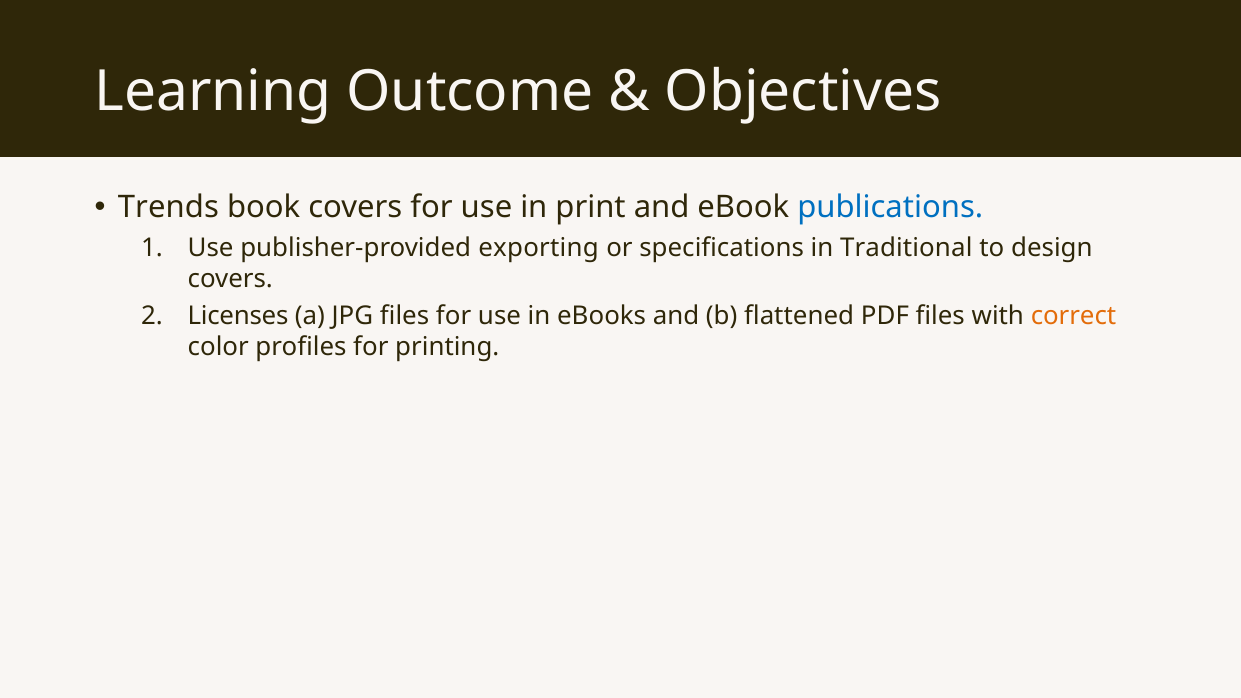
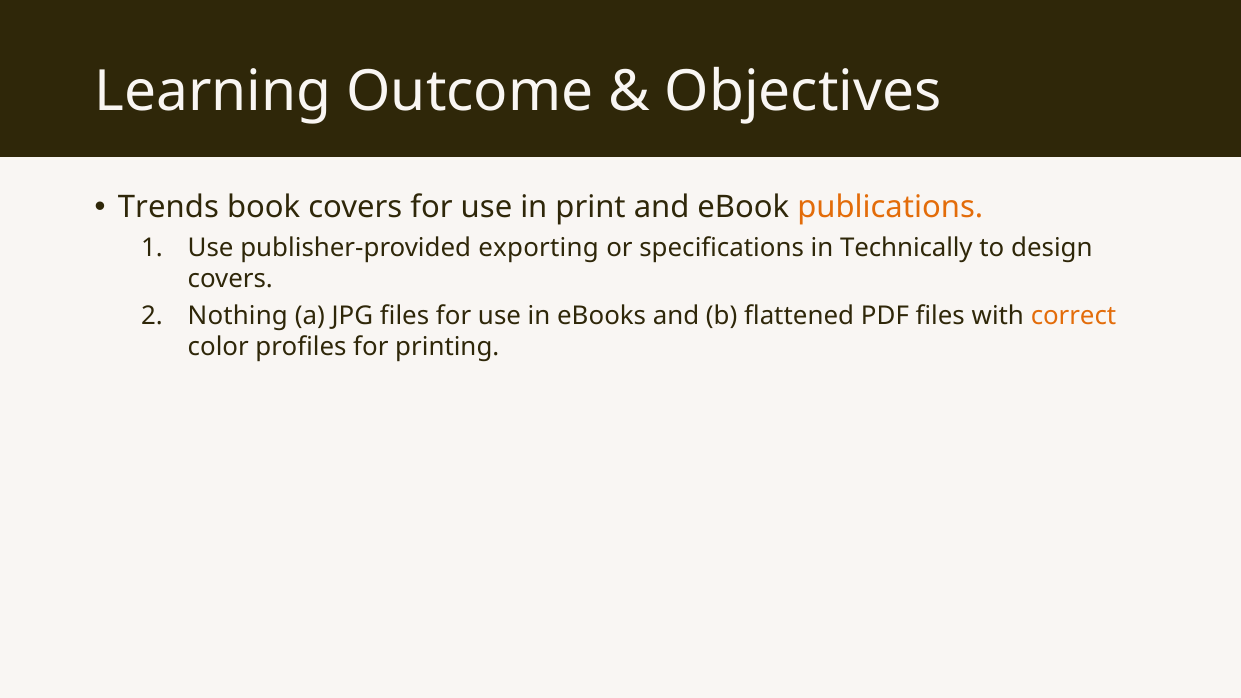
publications colour: blue -> orange
Traditional: Traditional -> Technically
Licenses: Licenses -> Nothing
